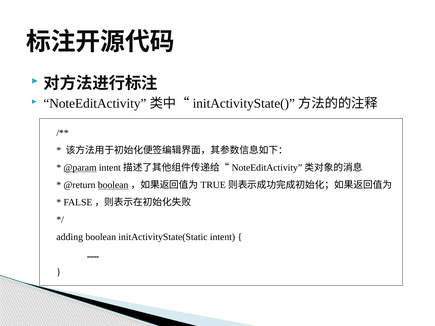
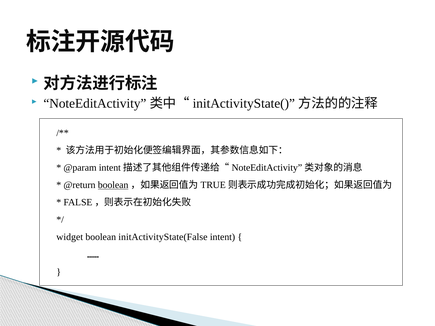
@param underline: present -> none
adding: adding -> widget
initActivityState(Static: initActivityState(Static -> initActivityState(False
